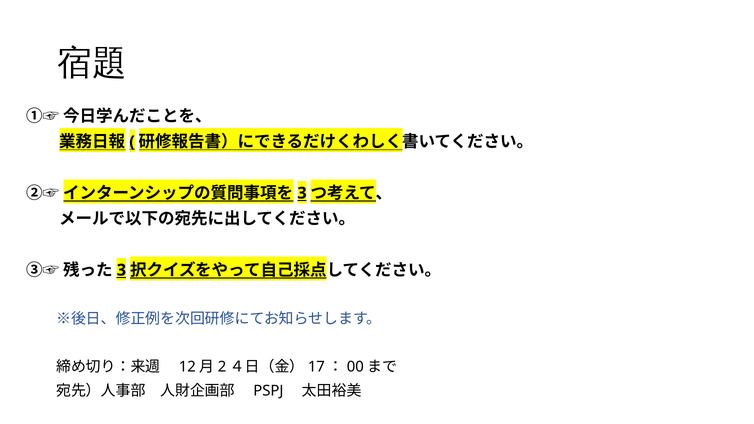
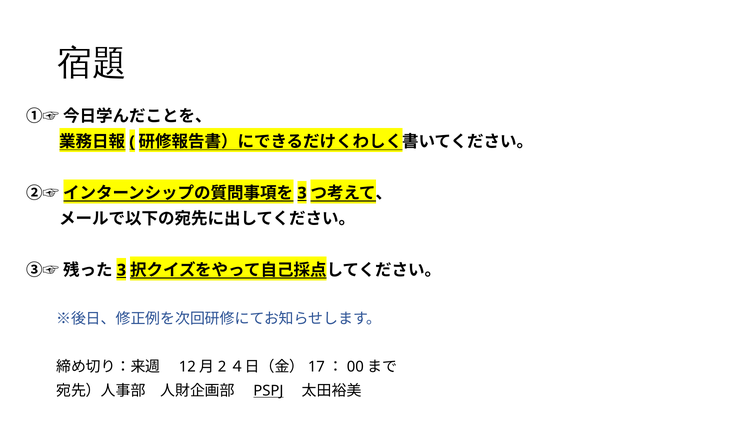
PSPJ underline: none -> present
